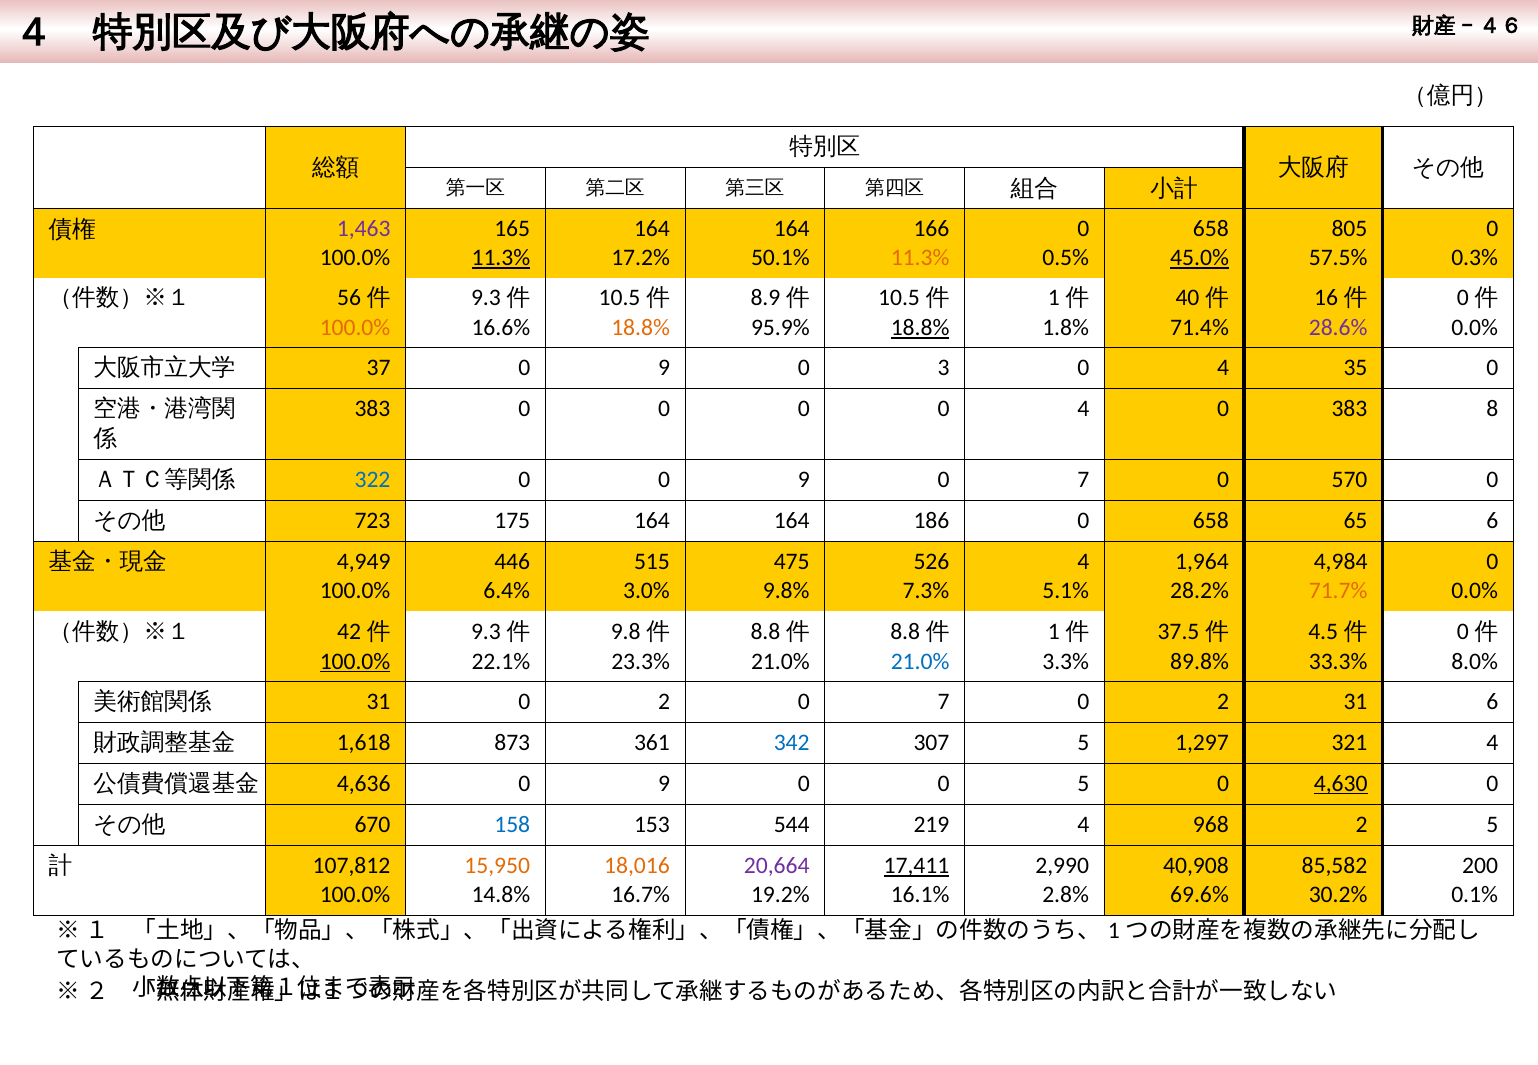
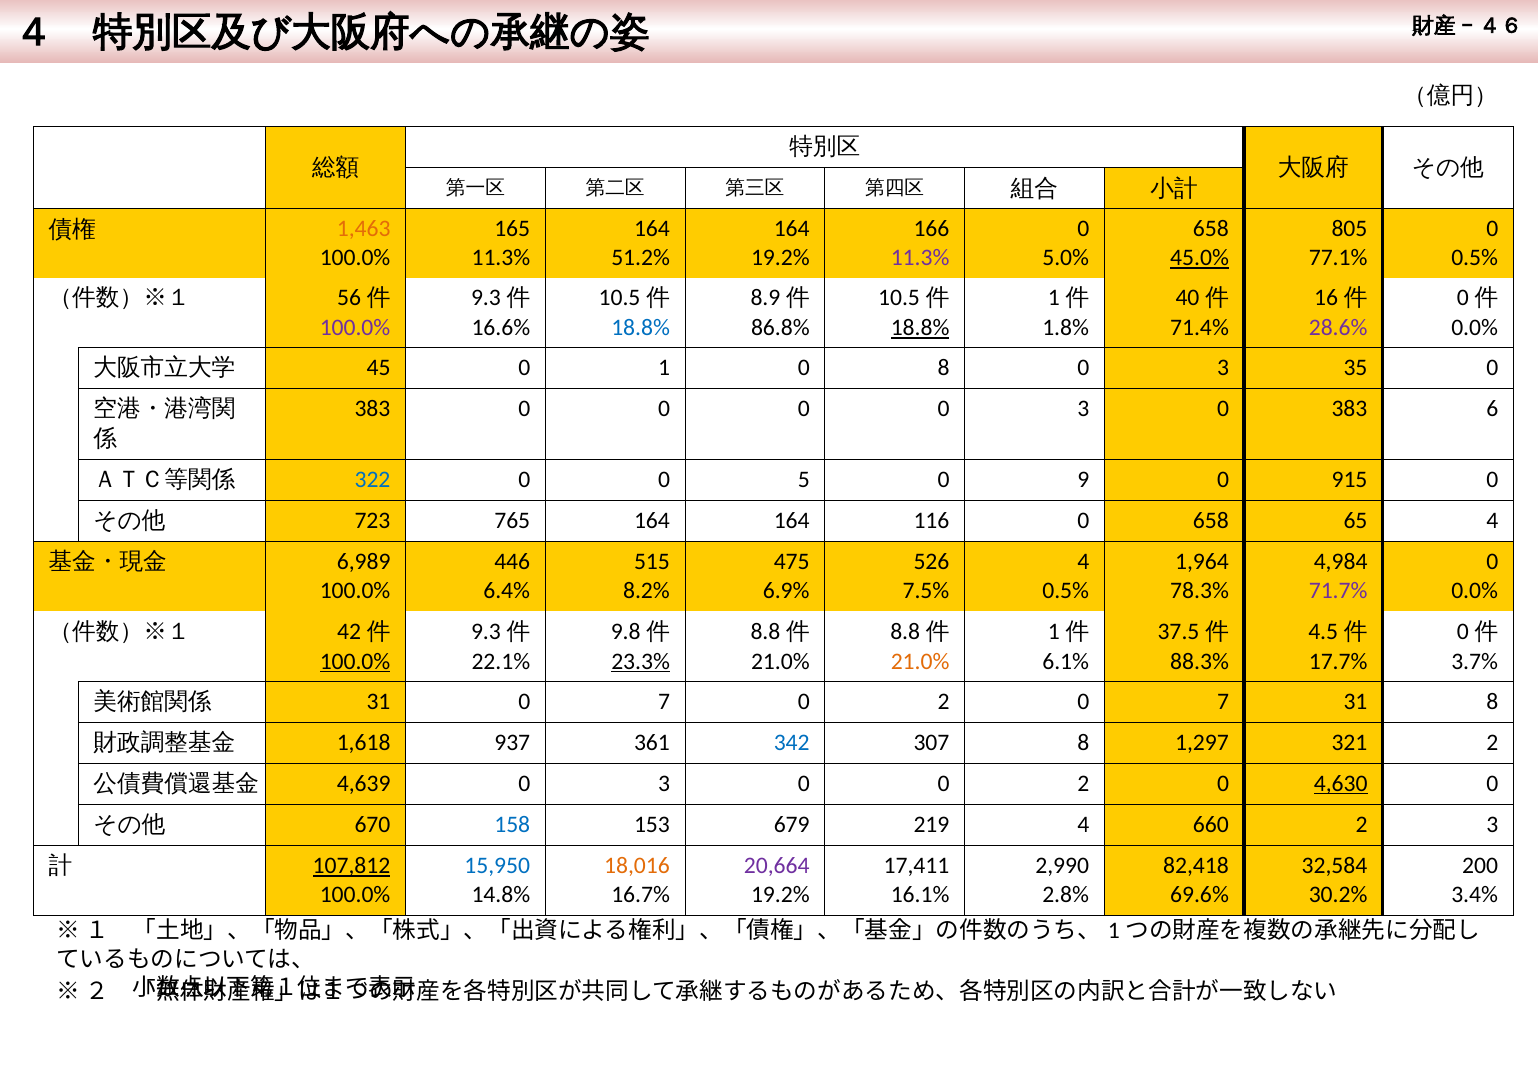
1,463 colour: purple -> orange
11.3% at (501, 258) underline: present -> none
17.2%: 17.2% -> 51.2%
50.1% at (780, 258): 50.1% -> 19.2%
11.3% at (920, 258) colour: orange -> purple
0.5%: 0.5% -> 5.0%
57.5%: 57.5% -> 77.1%
0.3% at (1475, 258): 0.3% -> 0.5%
100.0% at (355, 328) colour: orange -> purple
18.8% at (641, 328) colour: orange -> blue
95.9%: 95.9% -> 86.8%
37: 37 -> 45
9 at (664, 368): 9 -> 1
0 3: 3 -> 8
4 at (1223, 368): 4 -> 3
0 0 4: 4 -> 3
8: 8 -> 6
0 0 9: 9 -> 5
7 at (1083, 480): 7 -> 9
570: 570 -> 915
175: 175 -> 765
186: 186 -> 116
65 6: 6 -> 4
4,949: 4,949 -> 6,989
3.0%: 3.0% -> 8.2%
9.8%: 9.8% -> 6.9%
7.3%: 7.3% -> 7.5%
5.1% at (1066, 590): 5.1% -> 0.5%
28.2%: 28.2% -> 78.3%
71.7% colour: orange -> purple
23.3% underline: none -> present
21.0% at (920, 661) colour: blue -> orange
3.3%: 3.3% -> 6.1%
89.8%: 89.8% -> 88.3%
33.3%: 33.3% -> 17.7%
8.0%: 8.0% -> 3.7%
31 0 2: 2 -> 7
7 at (944, 701): 7 -> 2
2 at (1223, 701): 2 -> 7
31 6: 6 -> 8
873: 873 -> 937
307 5: 5 -> 8
321 4: 4 -> 2
4,636: 4,636 -> 4,639
9 at (664, 783): 9 -> 3
0 0 5: 5 -> 2
544: 544 -> 679
968: 968 -> 660
2 5: 5 -> 3
15,950 colour: orange -> blue
17,411 underline: present -> none
40,908: 40,908 -> 82,418
85,582: 85,582 -> 32,584
107,812 underline: none -> present
0.1%: 0.1% -> 3.4%
